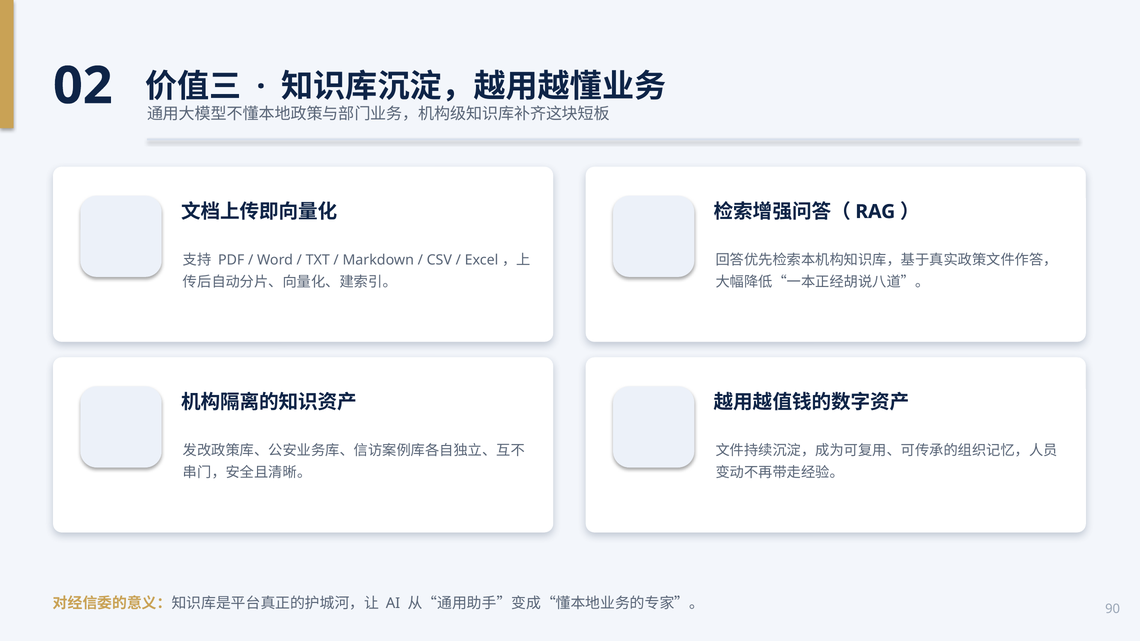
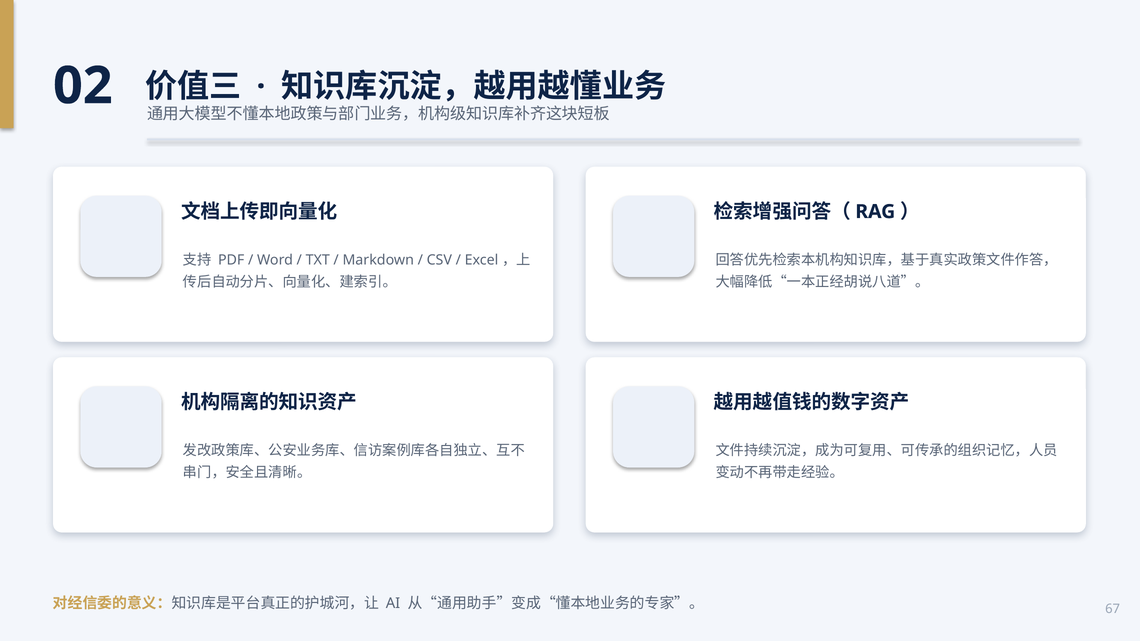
90: 90 -> 67
